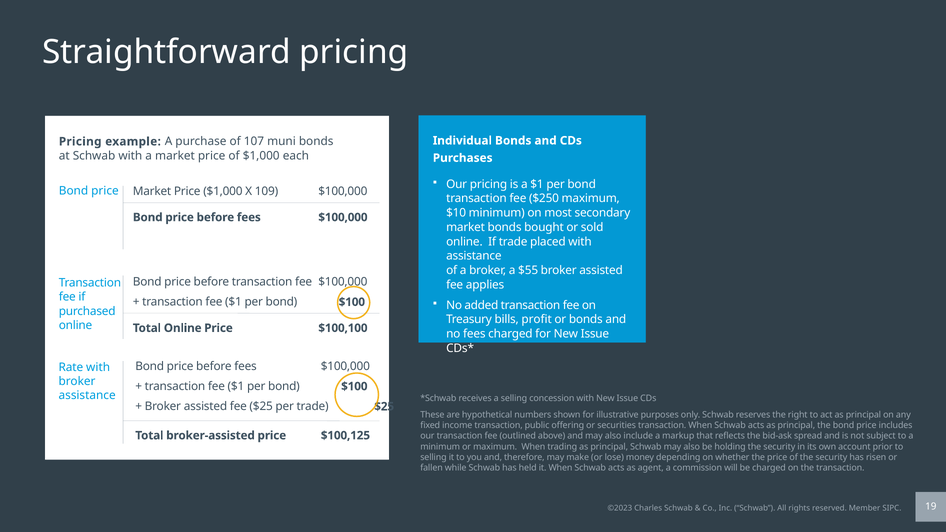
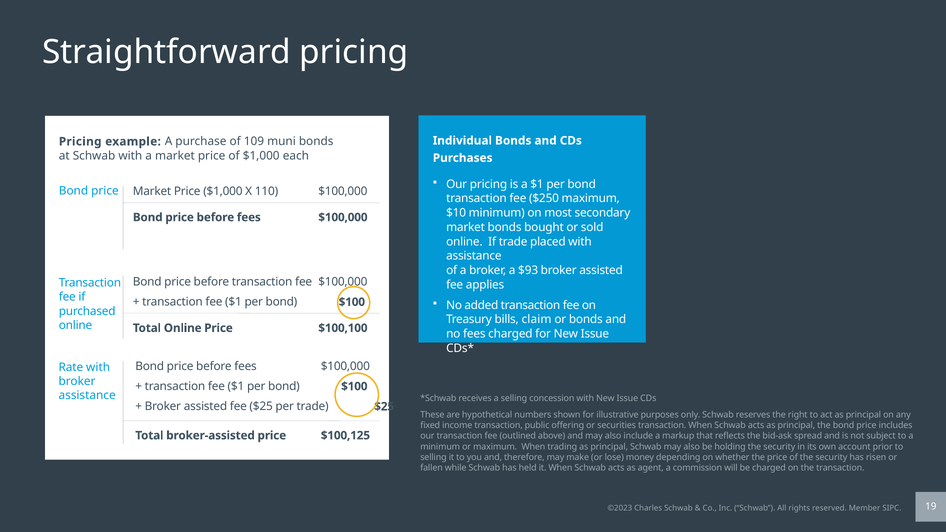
107: 107 -> 109
109: 109 -> 110
$55: $55 -> $93
profit: profit -> claim
